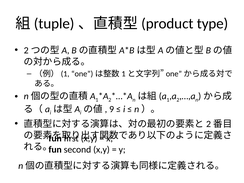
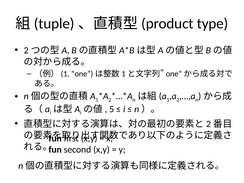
9: 9 -> 5
